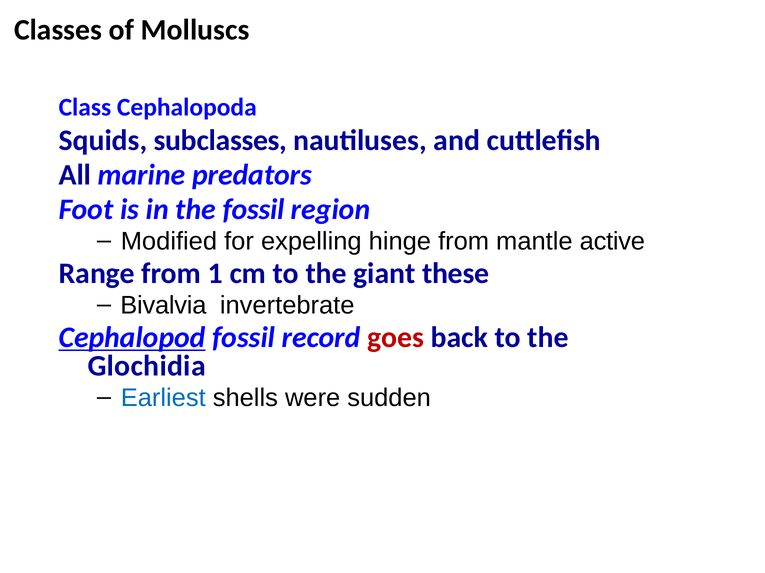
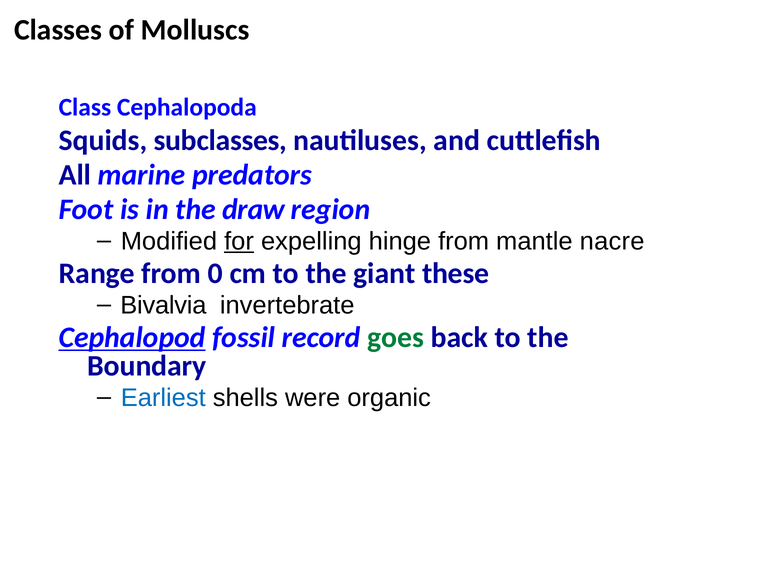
the fossil: fossil -> draw
for underline: none -> present
active: active -> nacre
1: 1 -> 0
goes colour: red -> green
Glochidia: Glochidia -> Boundary
sudden: sudden -> organic
